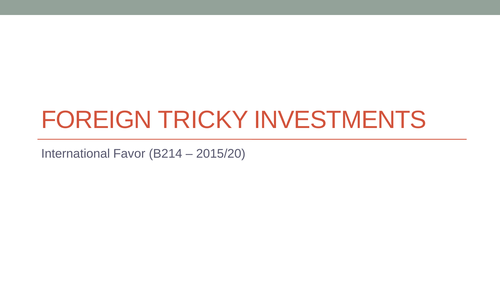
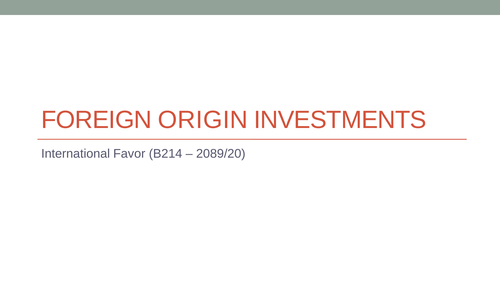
TRICKY: TRICKY -> ORIGIN
2015/20: 2015/20 -> 2089/20
